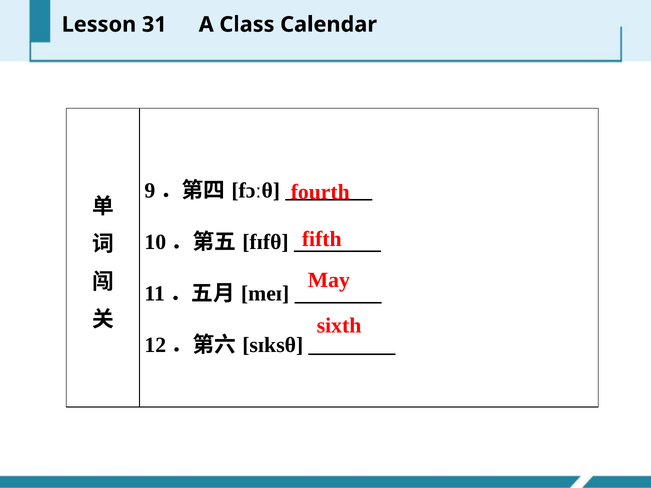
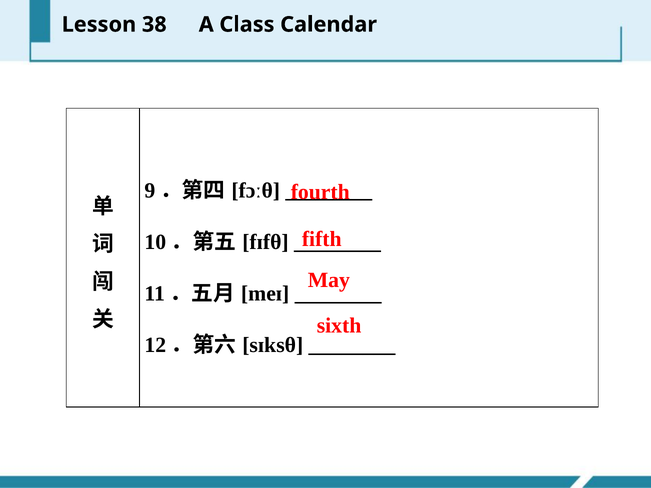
31: 31 -> 38
